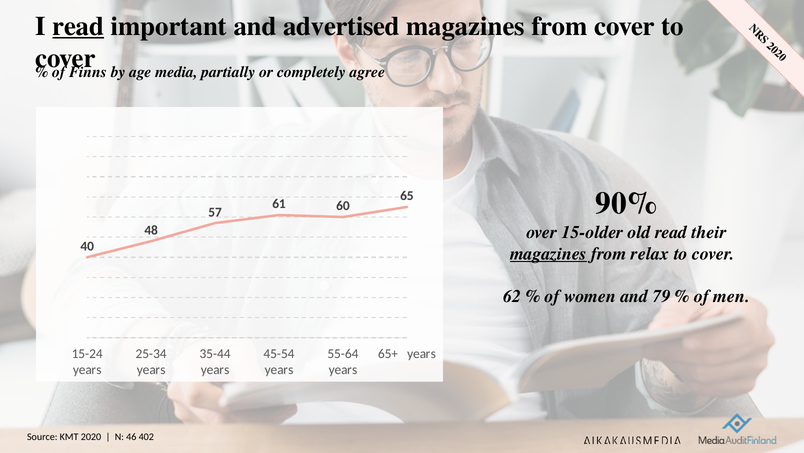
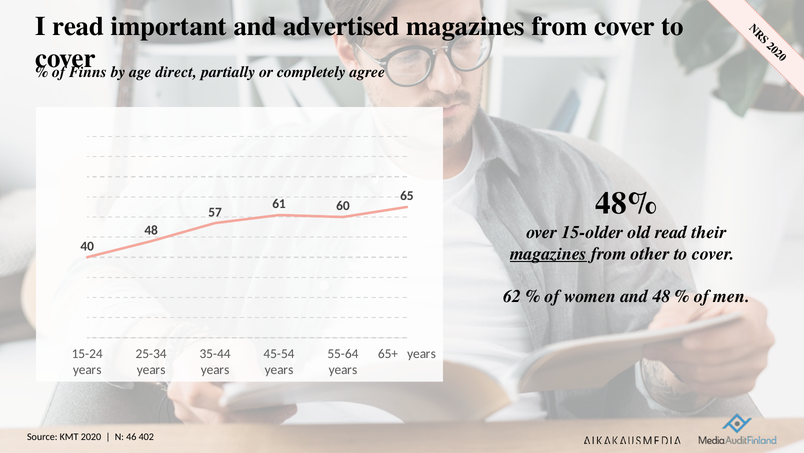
read at (78, 26) underline: present -> none
media: media -> direct
90%: 90% -> 48%
relax: relax -> other
and 79: 79 -> 48
